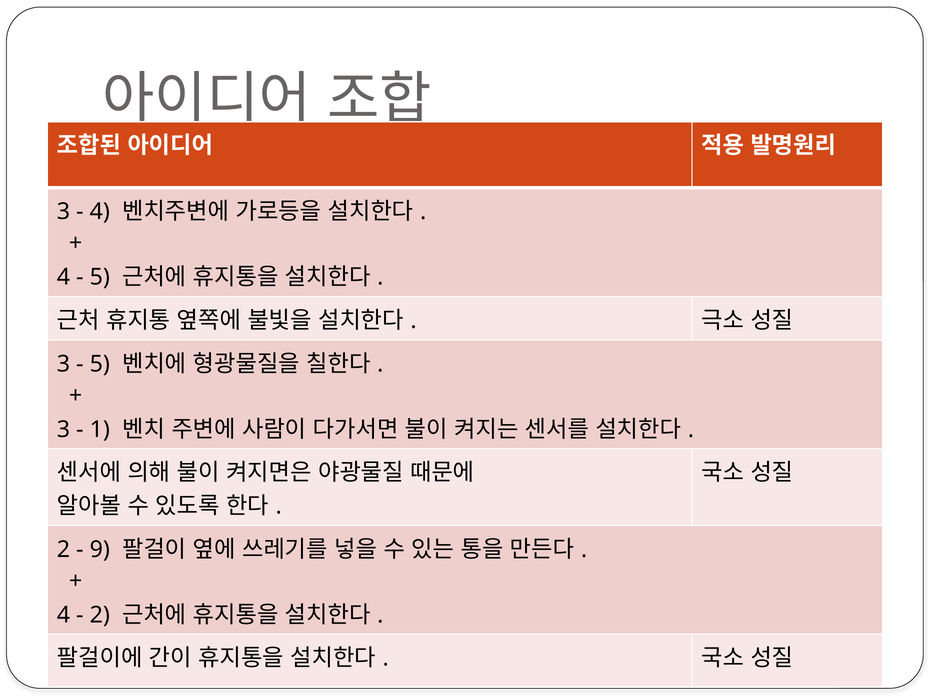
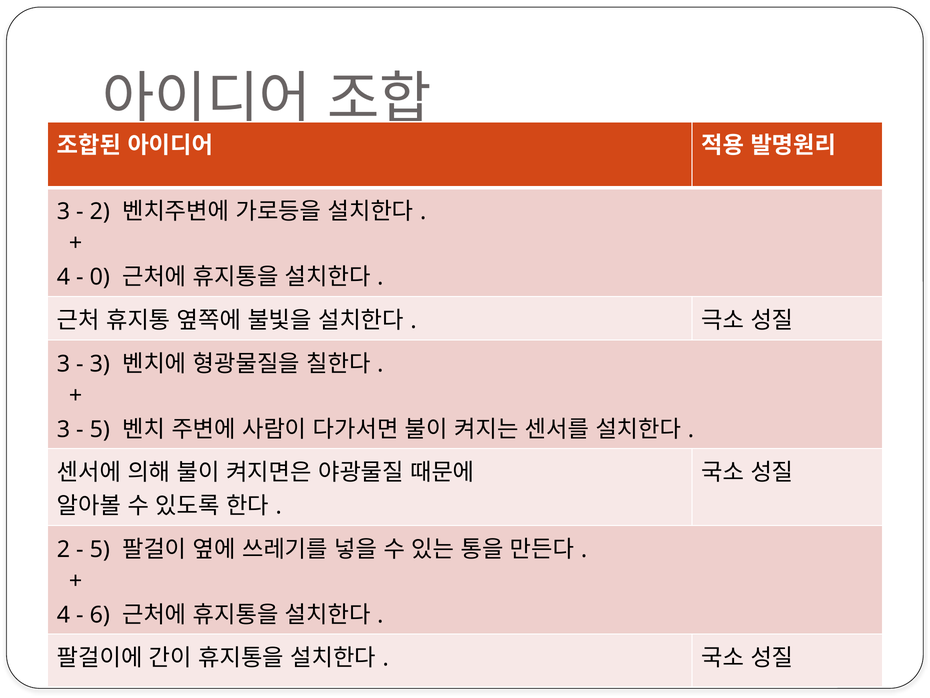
4 at (100, 212): 4 -> 2
5 at (100, 277): 5 -> 0
5 at (100, 364): 5 -> 3
1 at (100, 429): 1 -> 5
9 at (100, 549): 9 -> 5
2 at (100, 614): 2 -> 6
